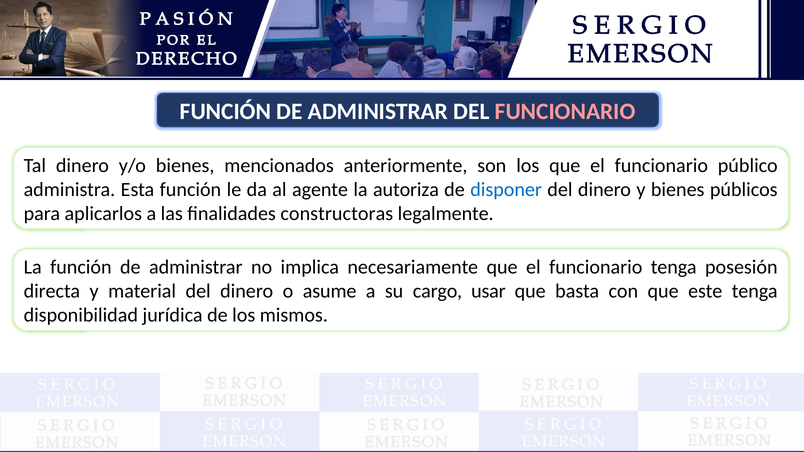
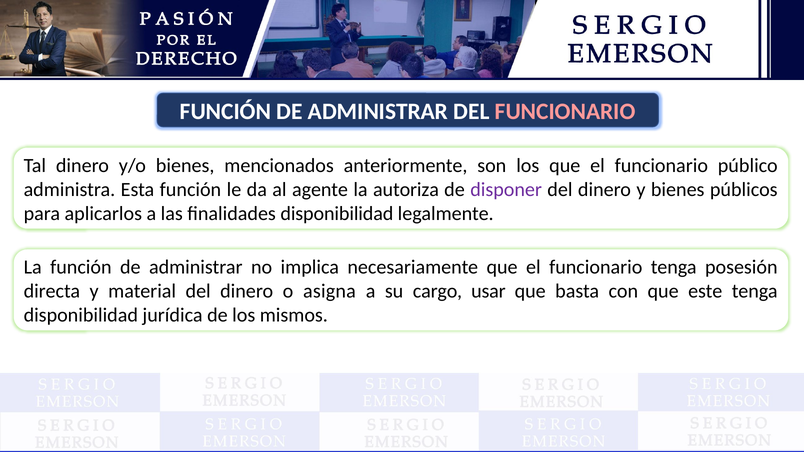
disponer colour: blue -> purple
finalidades constructoras: constructoras -> disponibilidad
asume: asume -> asigna
